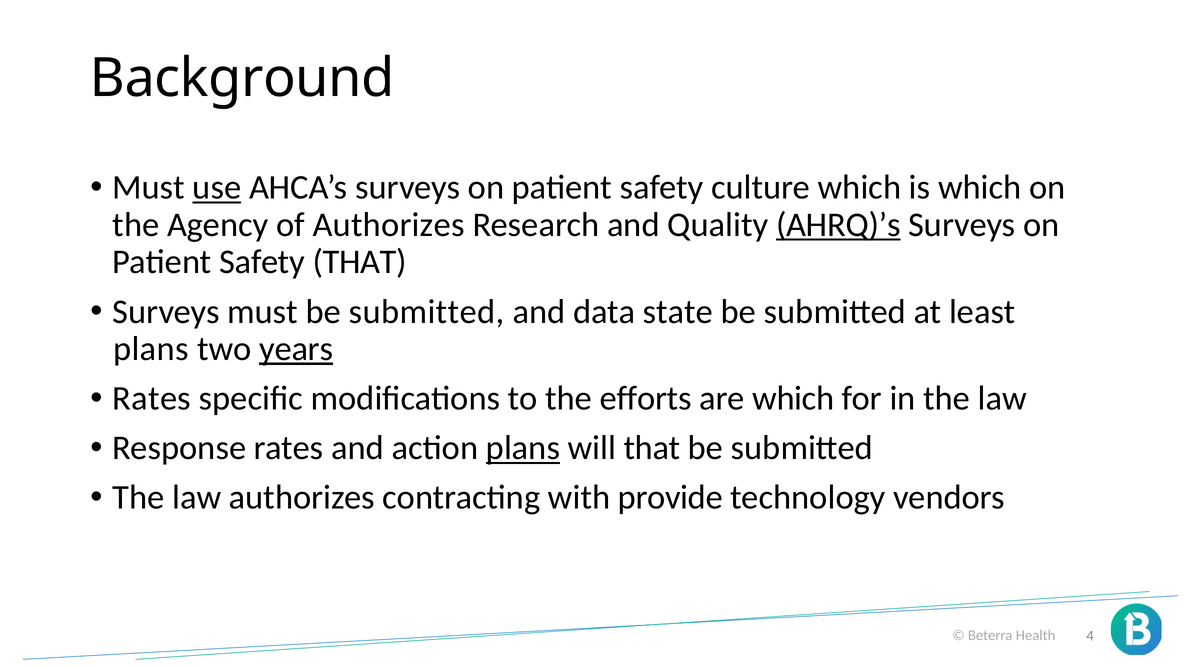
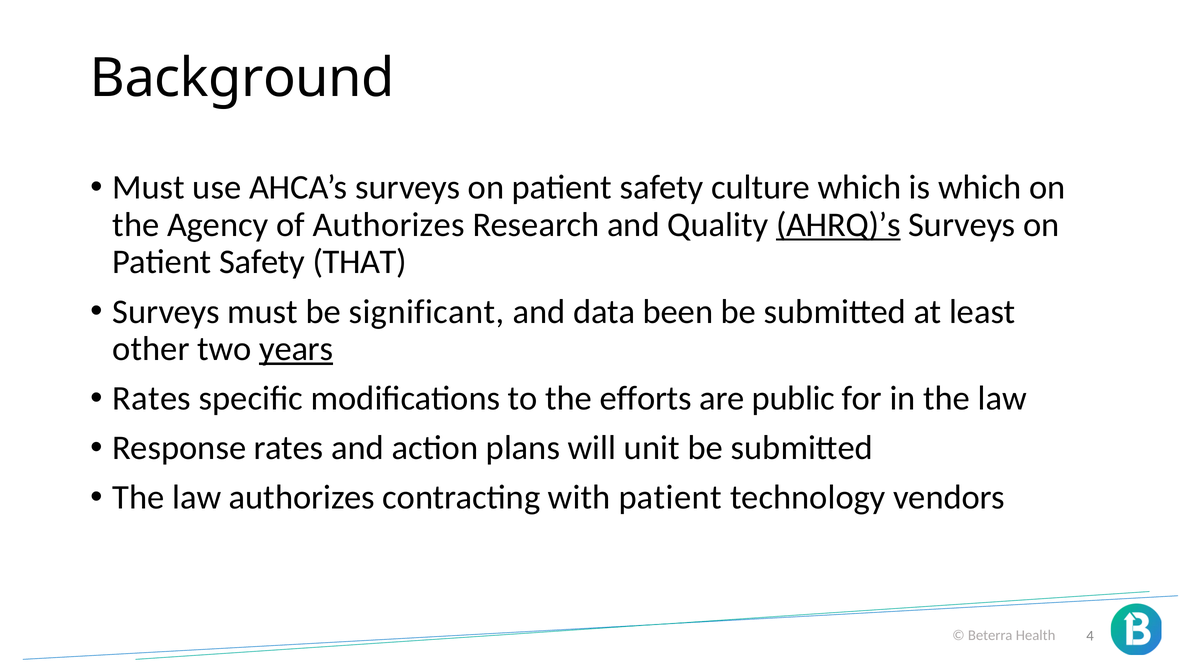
use underline: present -> none
must be submitted: submitted -> significant
state: state -> been
plans at (151, 349): plans -> other
are which: which -> public
plans at (523, 448) underline: present -> none
will that: that -> unit
with provide: provide -> patient
